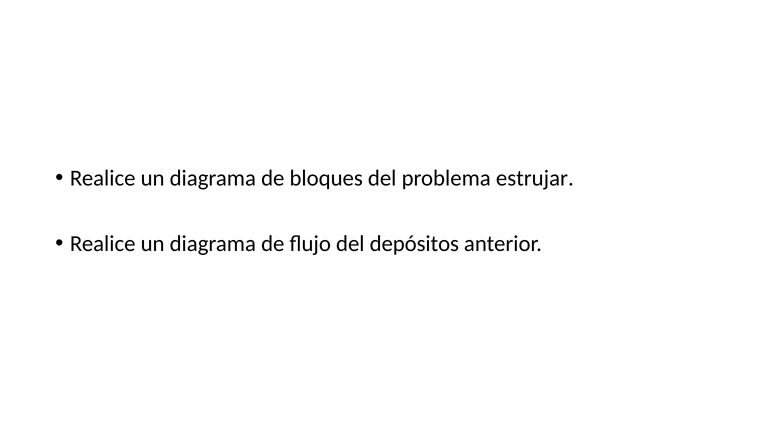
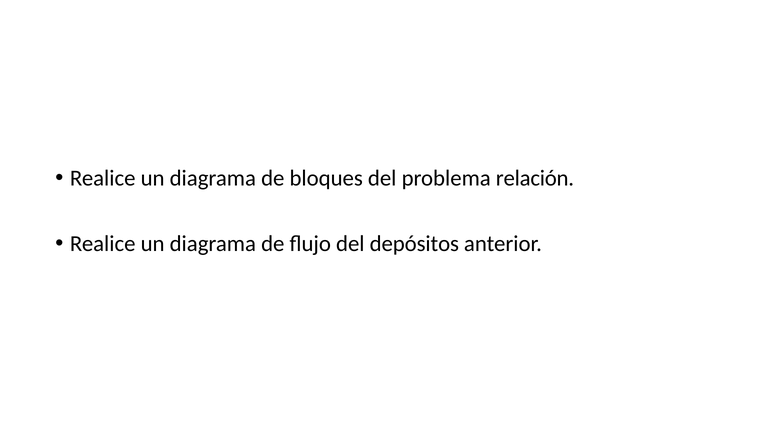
estrujar: estrujar -> relación
